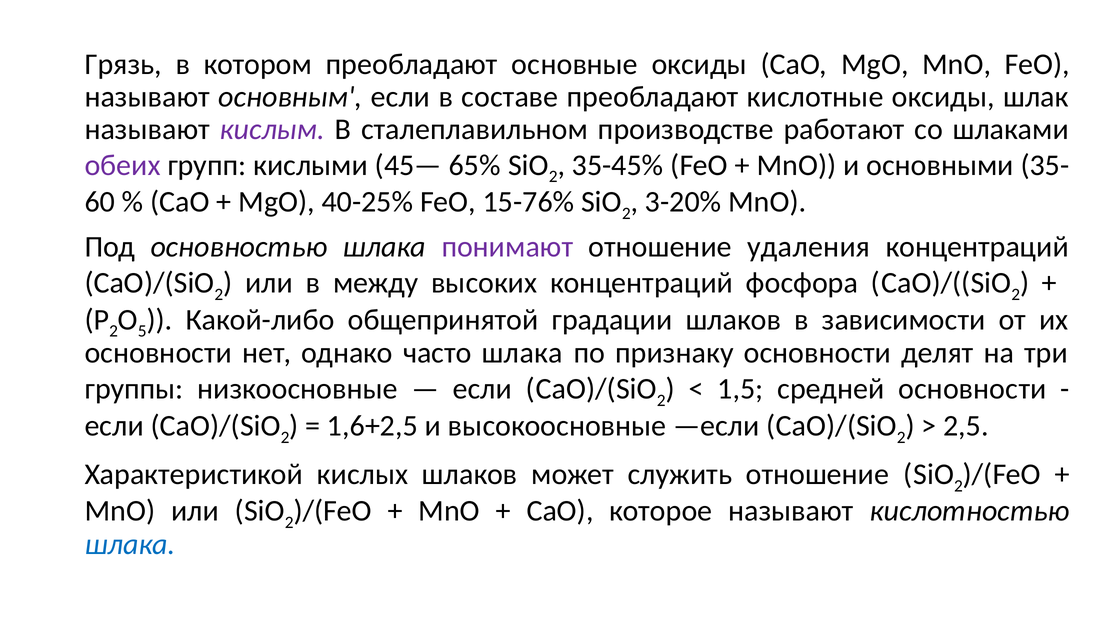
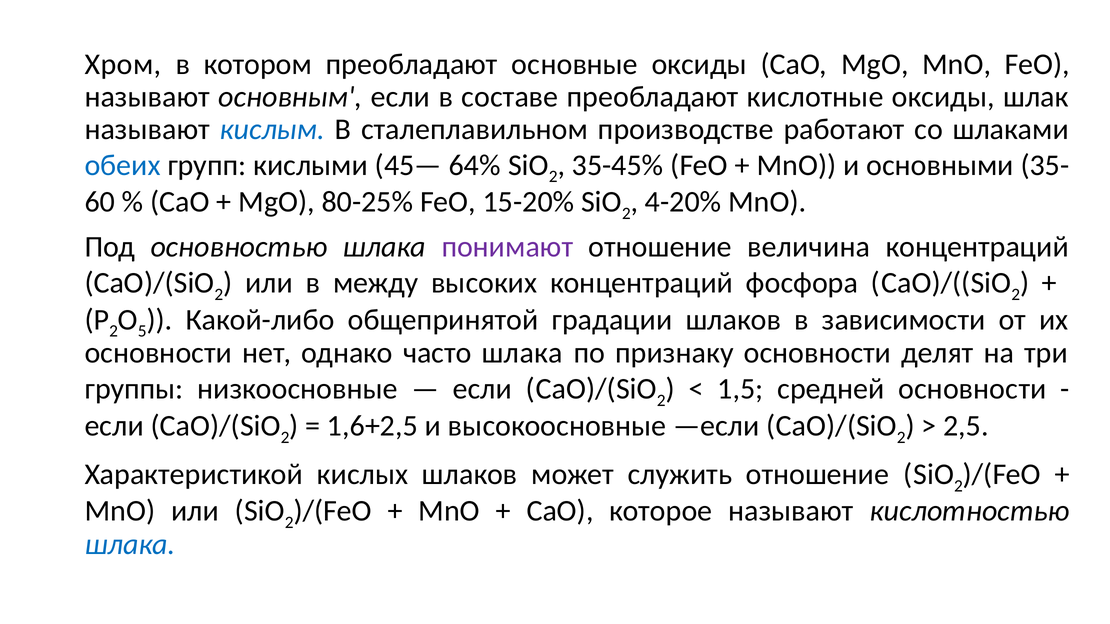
Грязь: Грязь -> Хром
кислым colour: purple -> blue
обеих colour: purple -> blue
65%: 65% -> 64%
40-25%: 40-25% -> 80-25%
15-76%: 15-76% -> 15-20%
3-20%: 3-20% -> 4-20%
удаления: удаления -> величина
